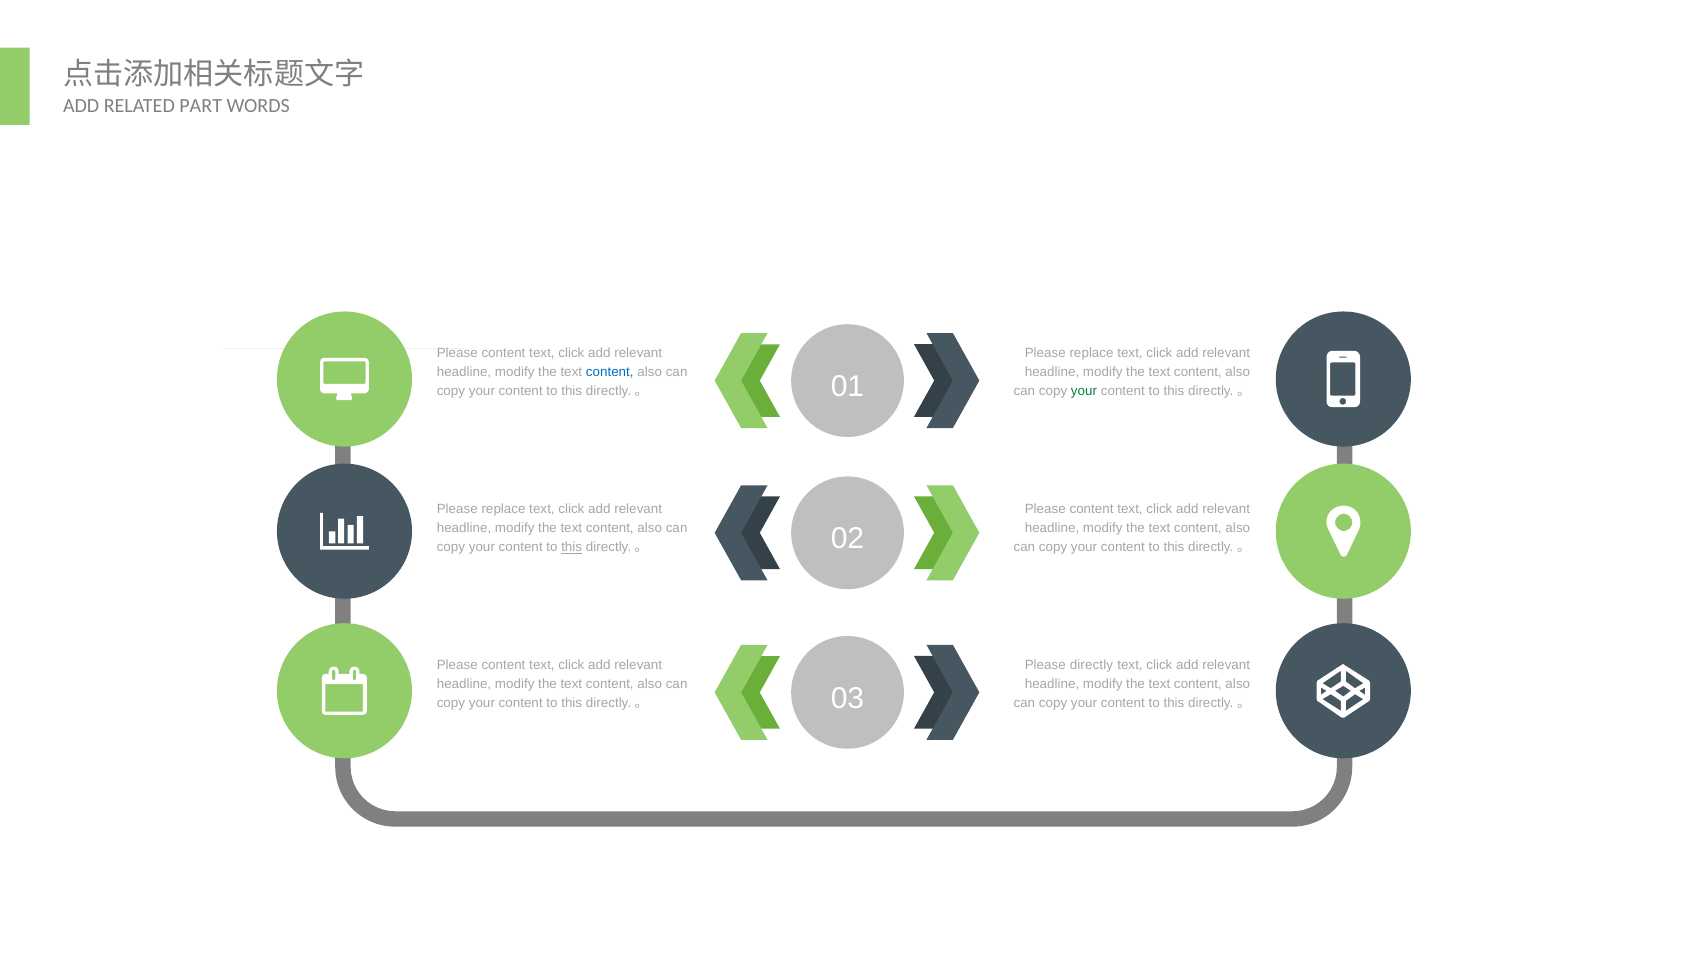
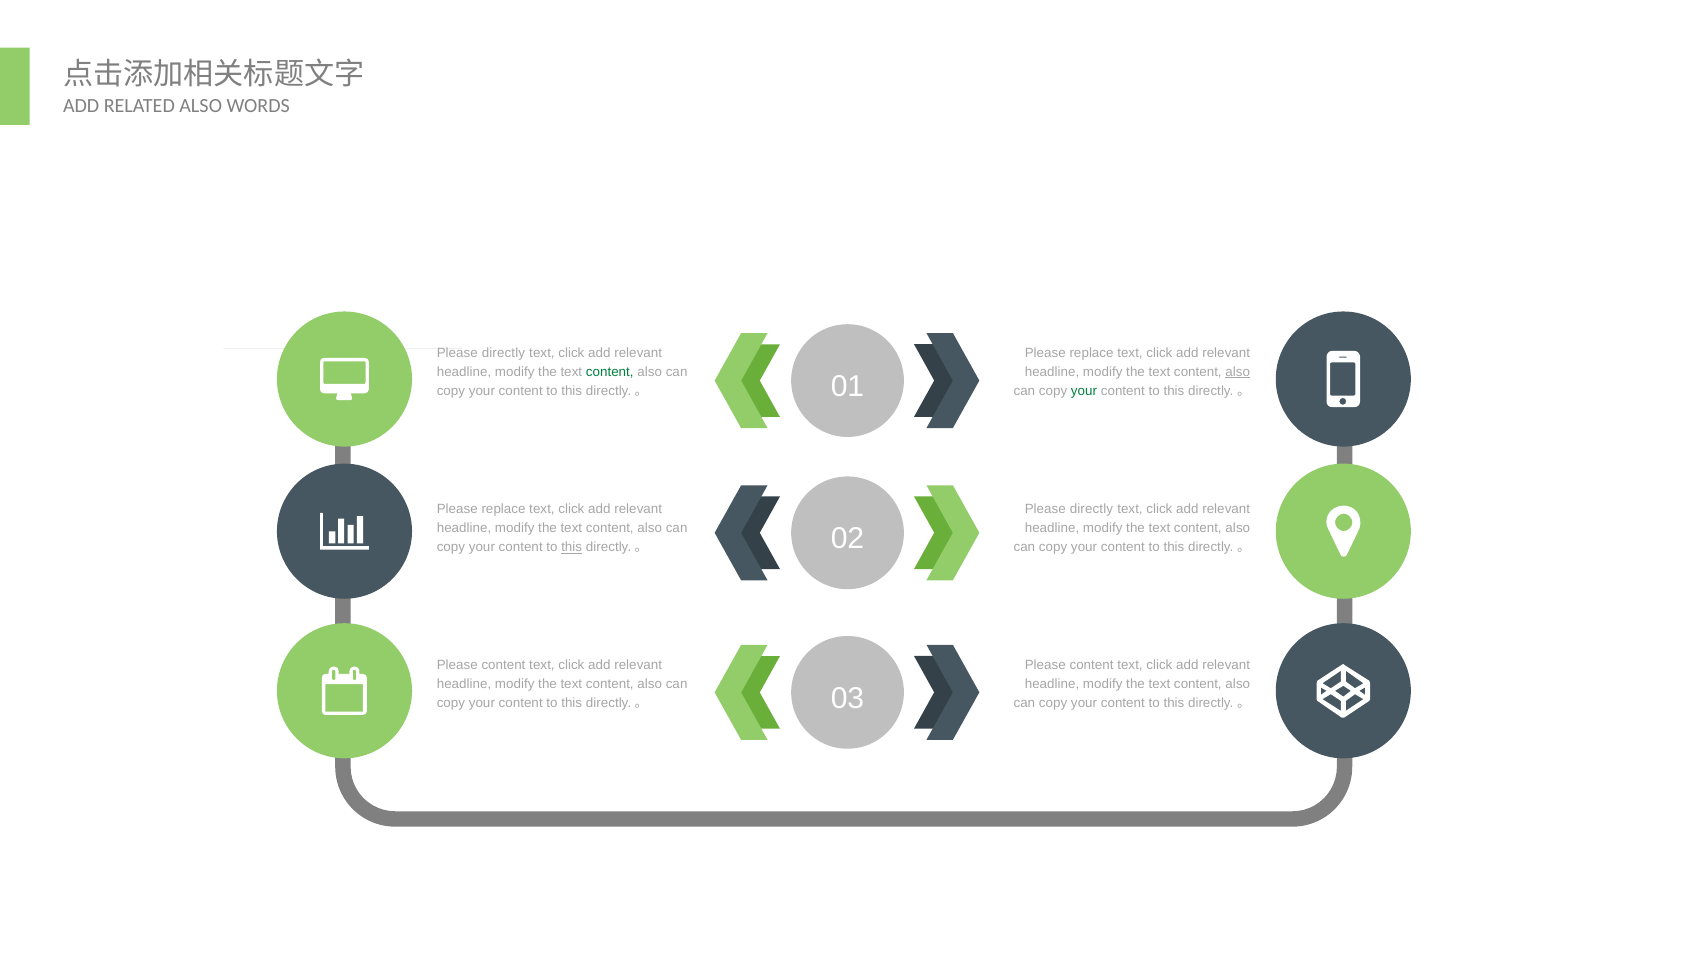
RELATED PART: PART -> ALSO
content at (503, 353): content -> directly
content at (610, 372) colour: blue -> green
also at (1238, 372) underline: none -> present
content at (1092, 509): content -> directly
directly at (1091, 665): directly -> content
